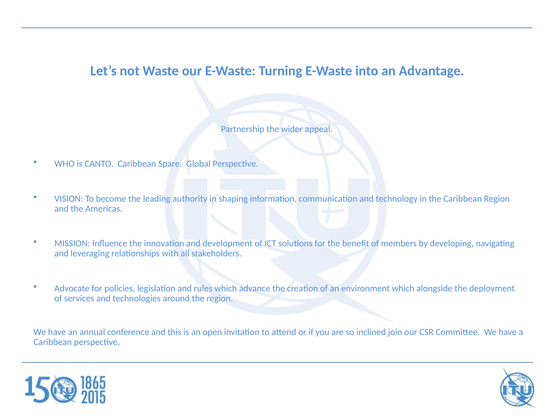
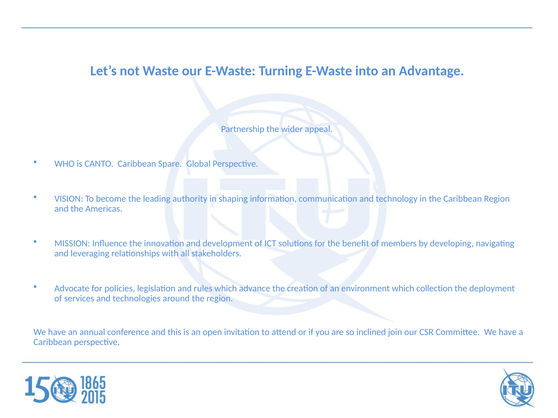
alongside: alongside -> collection
